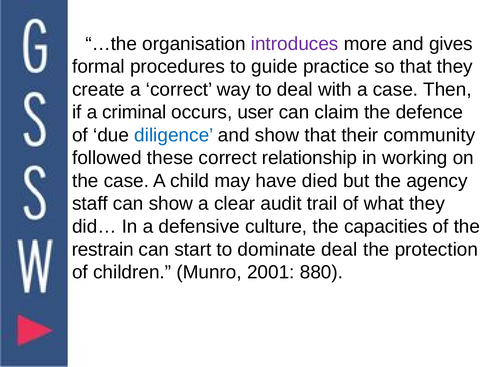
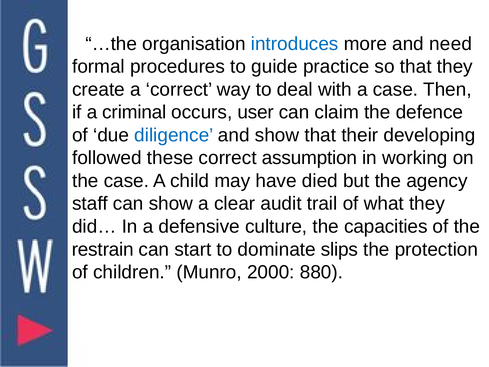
introduces colour: purple -> blue
gives: gives -> need
community: community -> developing
relationship: relationship -> assumption
dominate deal: deal -> slips
2001: 2001 -> 2000
